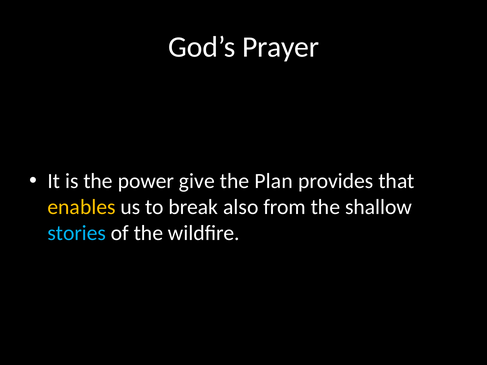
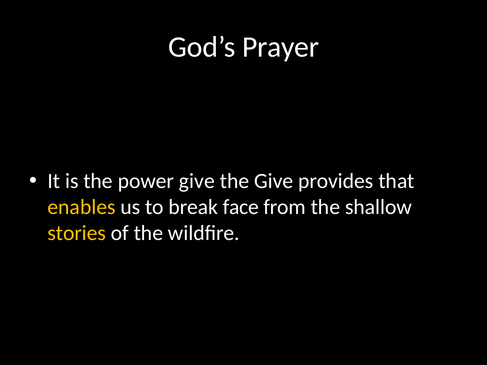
the Plan: Plan -> Give
also: also -> face
stories colour: light blue -> yellow
